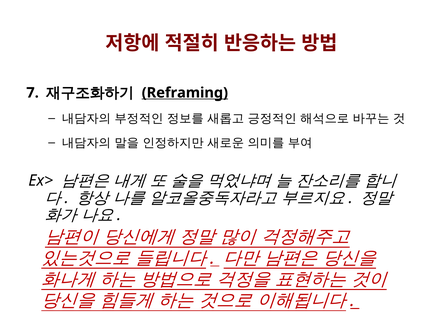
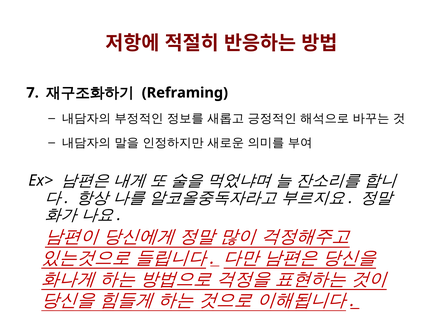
Reframing underline: present -> none
